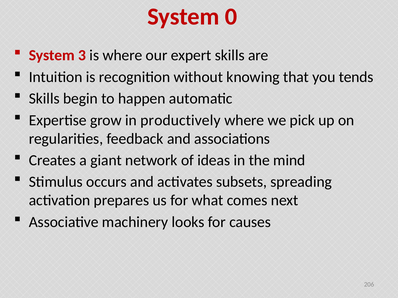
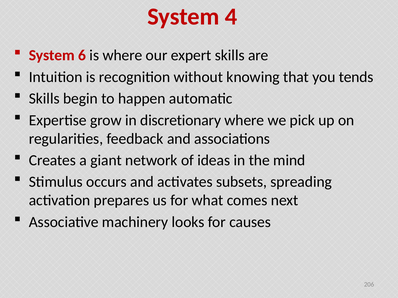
0: 0 -> 4
3: 3 -> 6
productively: productively -> discretionary
